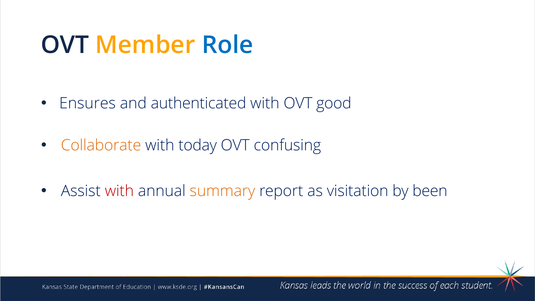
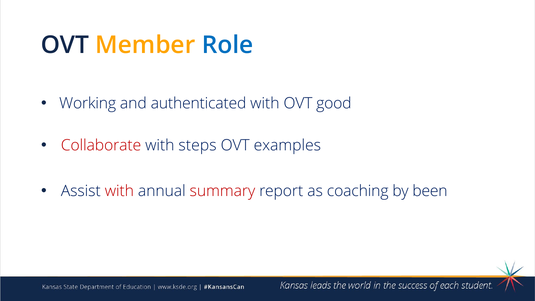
Ensures: Ensures -> Working
Collaborate colour: orange -> red
today: today -> steps
confusing: confusing -> examples
summary colour: orange -> red
visitation: visitation -> coaching
